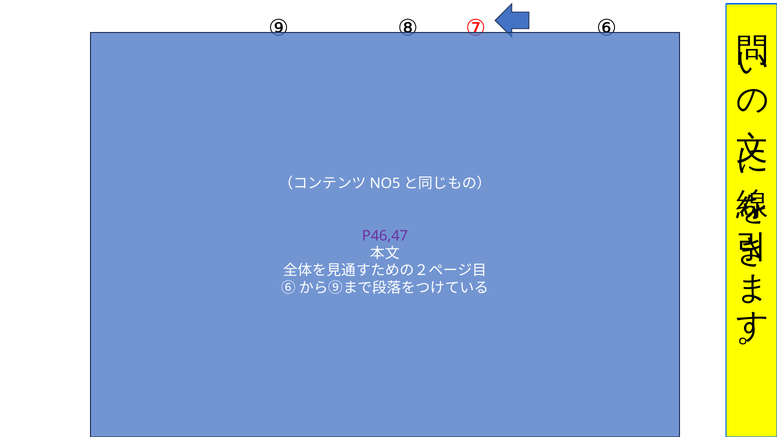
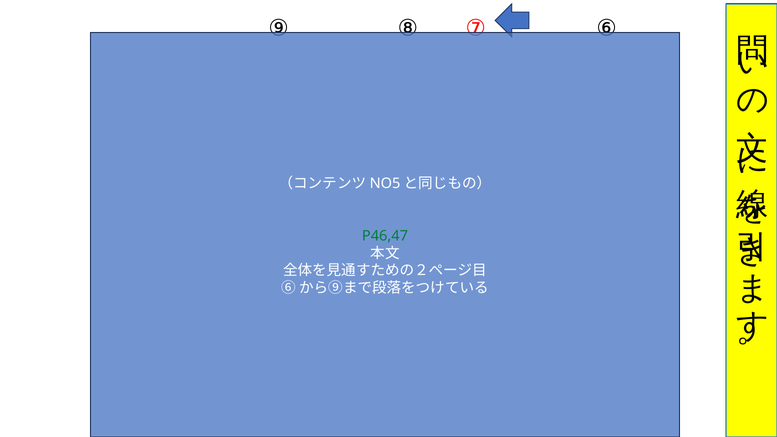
P46,47 colour: purple -> green
